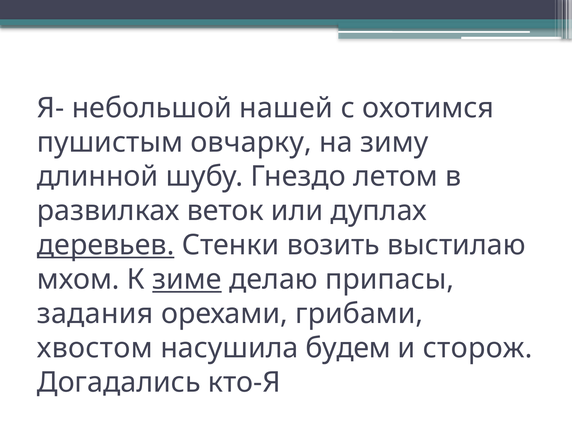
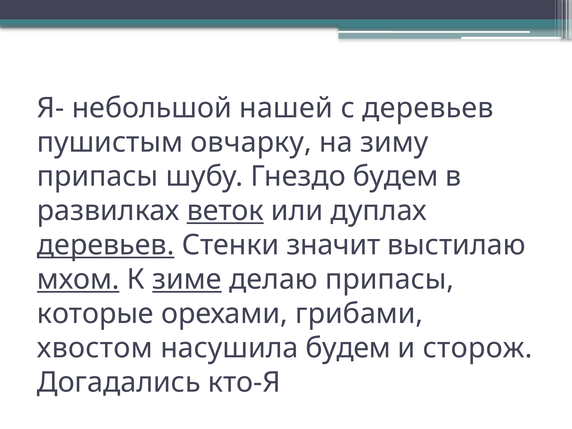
с охотимся: охотимся -> деревьев
длинной at (98, 177): длинной -> припасы
Гнездо летом: летом -> будем
веток underline: none -> present
возить: возить -> значит
мхом underline: none -> present
задания: задания -> которые
